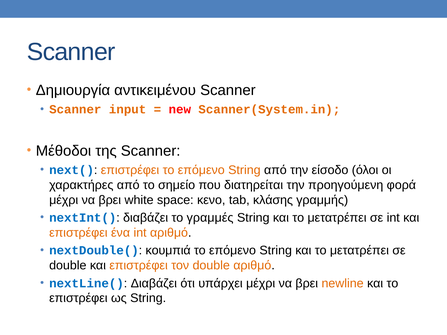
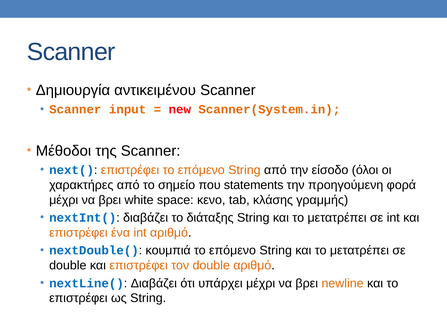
διατηρείται: διατηρείται -> statements
γραμμές: γραμμές -> διάταξης
